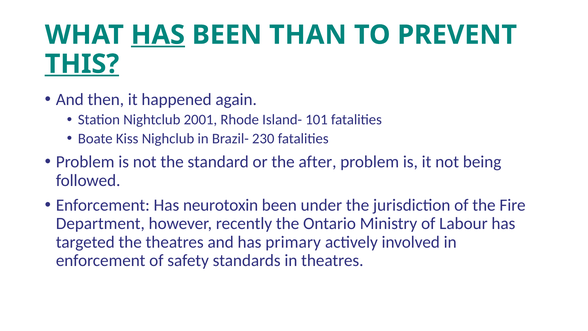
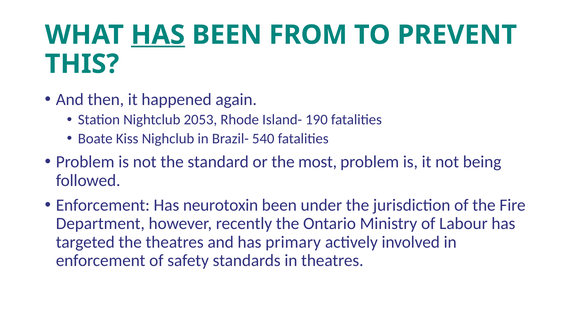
THAN: THAN -> FROM
THIS underline: present -> none
2001: 2001 -> 2053
101: 101 -> 190
230: 230 -> 540
after: after -> most
